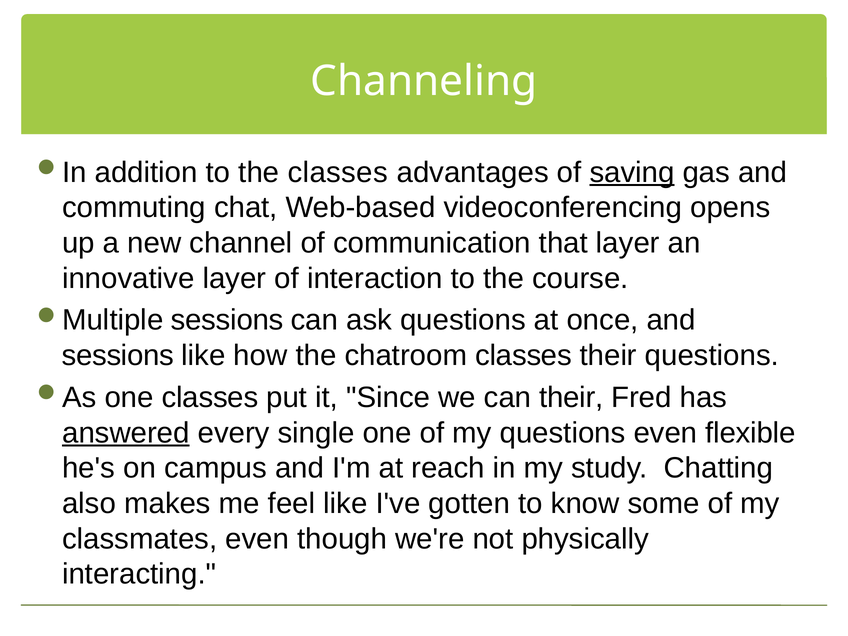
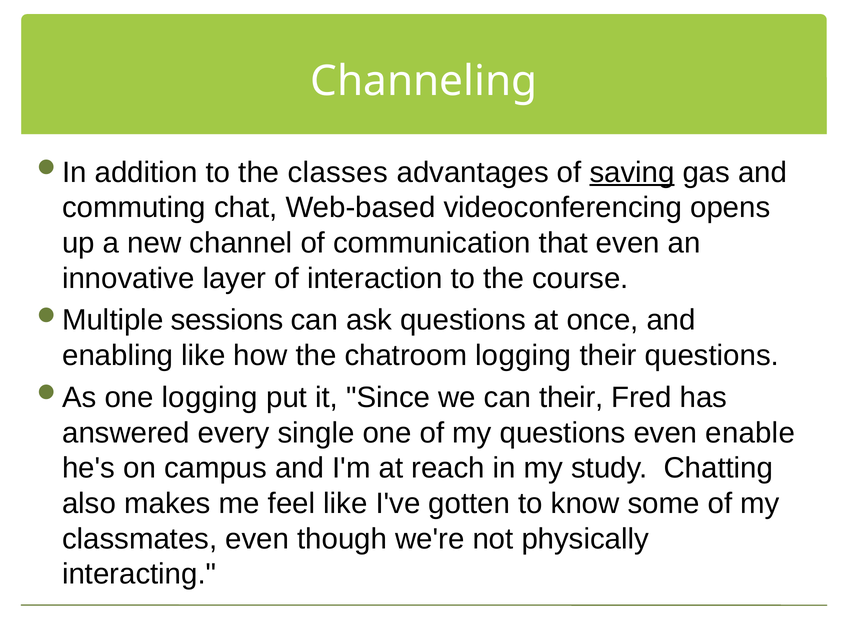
that layer: layer -> even
sessions at (118, 356): sessions -> enabling
chatroom classes: classes -> logging
one classes: classes -> logging
answered underline: present -> none
flexible: flexible -> enable
